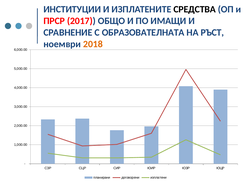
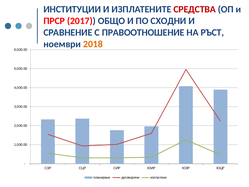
СРЕДСТВА colour: black -> red
ИМАЩИ: ИМАЩИ -> СХОДНИ
ОБРАЗОВАТЕЛНАТА: ОБРАЗОВАТЕЛНАТА -> ПРАВООТНОШЕНИЕ
